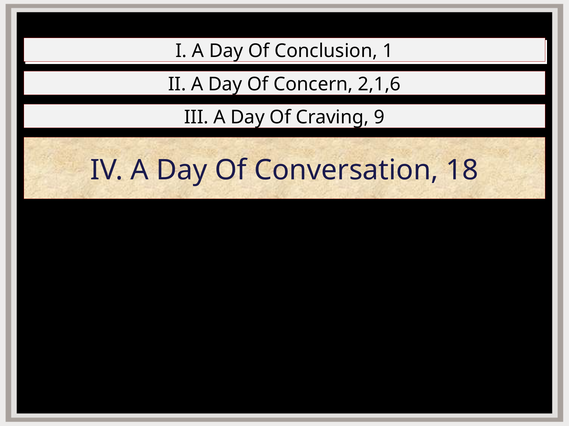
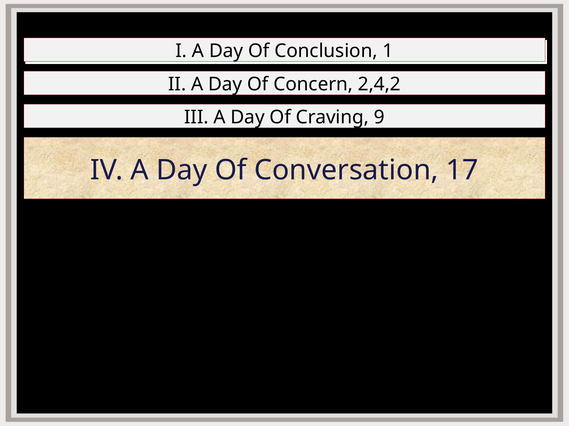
2,1,6: 2,1,6 -> 2,4,2
18: 18 -> 17
